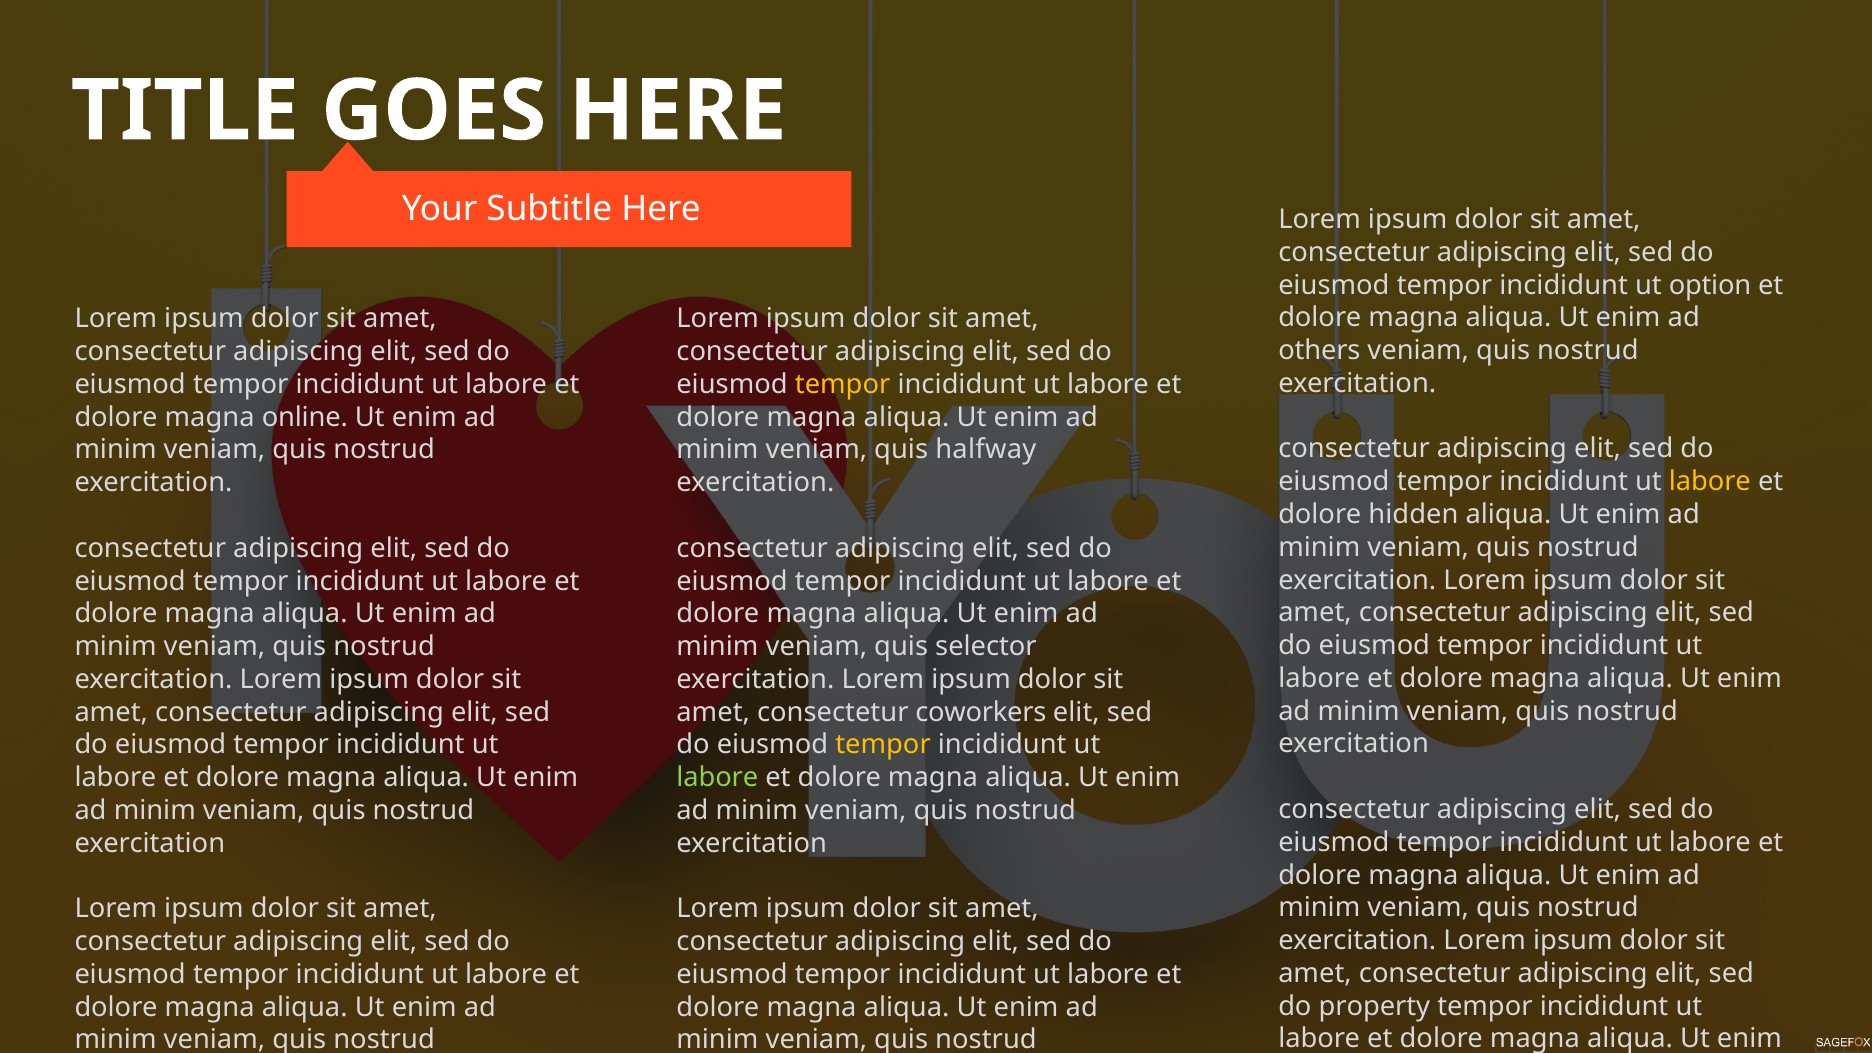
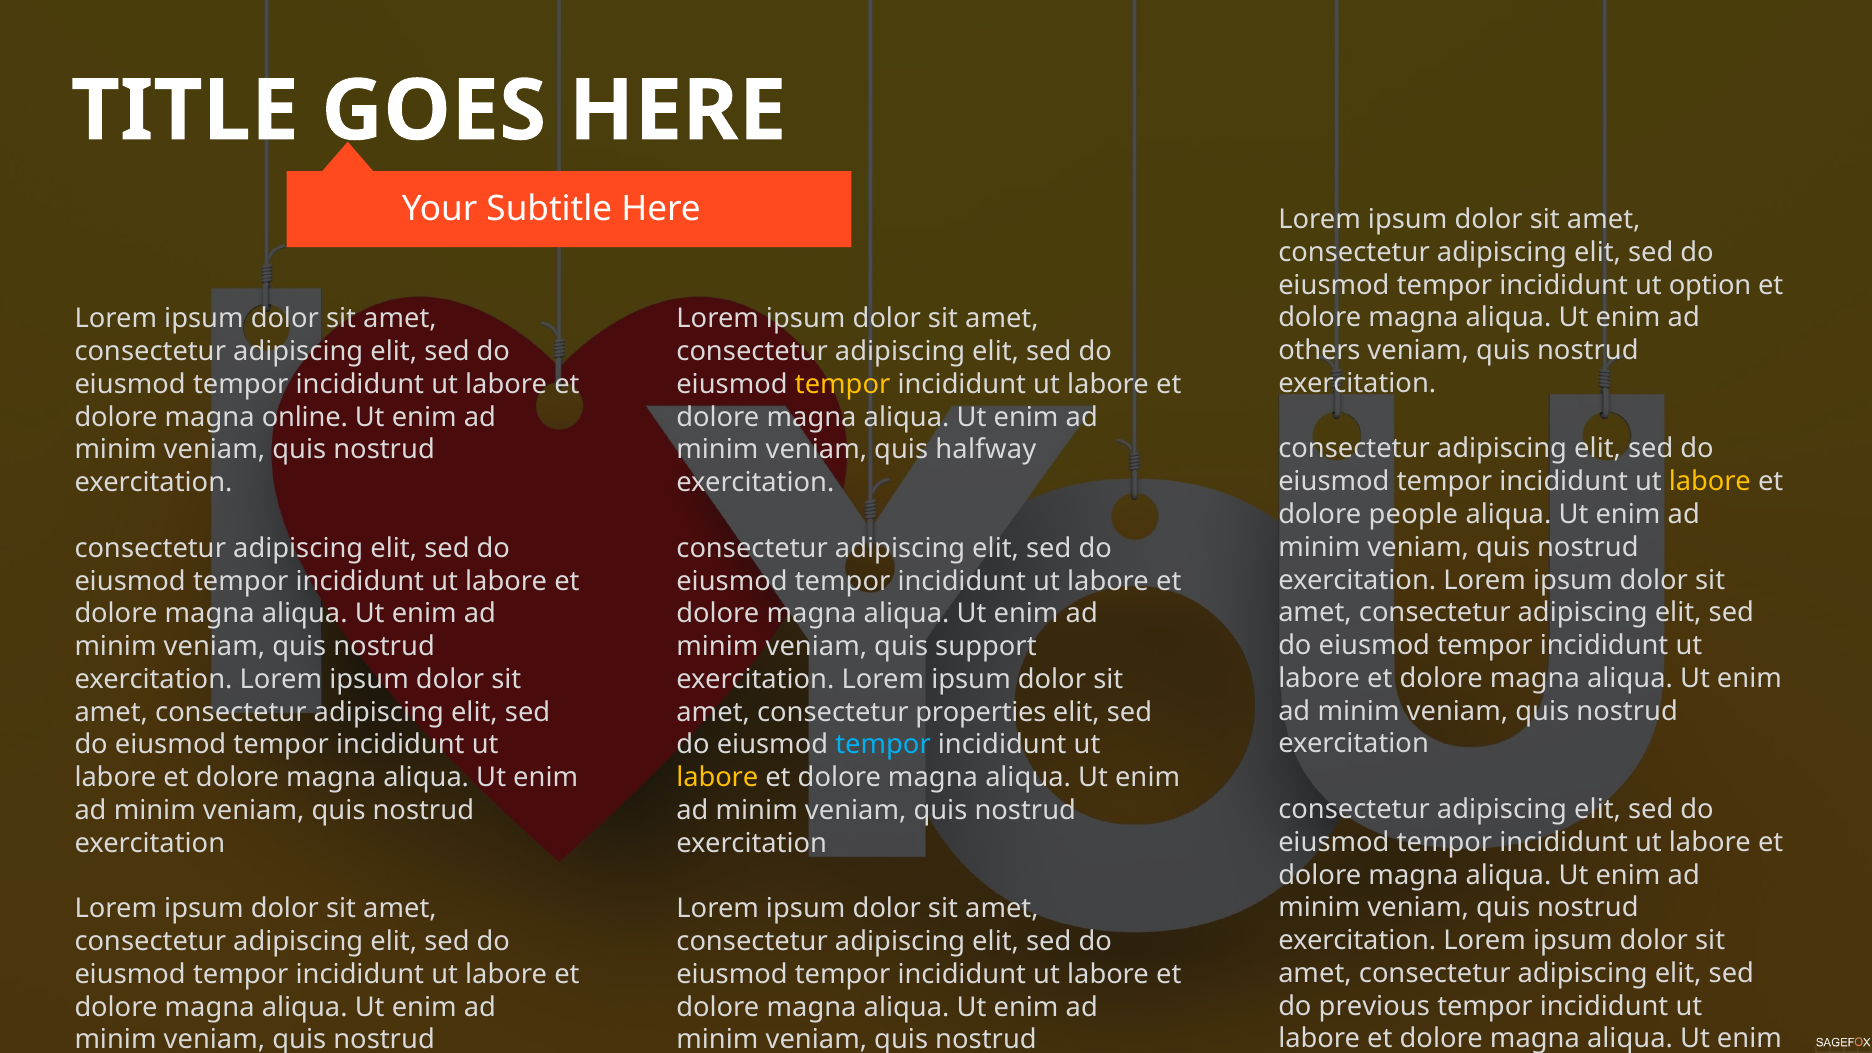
hidden: hidden -> people
selector: selector -> support
coworkers: coworkers -> properties
tempor at (883, 745) colour: yellow -> light blue
labore at (717, 778) colour: light green -> yellow
property: property -> previous
